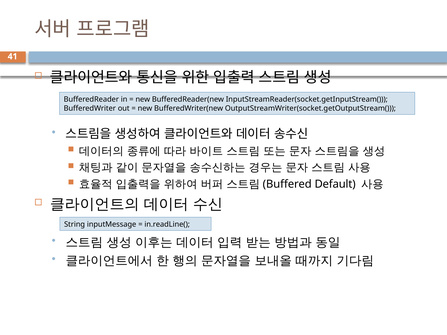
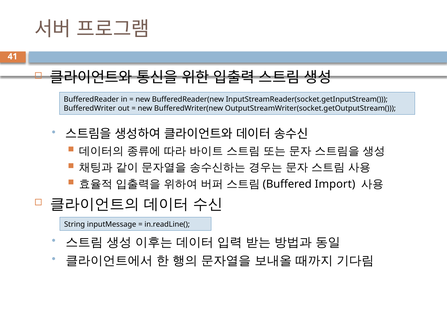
Default: Default -> Import
